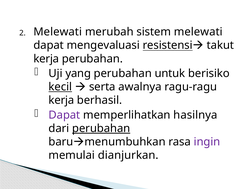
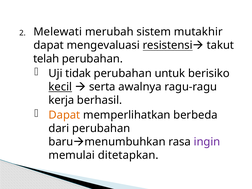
sistem melewati: melewati -> mutakhir
kerja at (46, 59): kerja -> telah
yang: yang -> tidak
Dapat at (64, 115) colour: purple -> orange
hasilnya: hasilnya -> berbeda
perubahan at (101, 128) underline: present -> none
dianjurkan: dianjurkan -> ditetapkan
